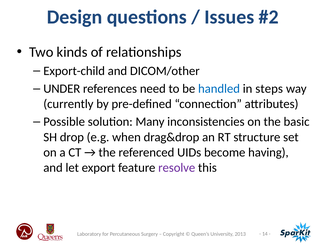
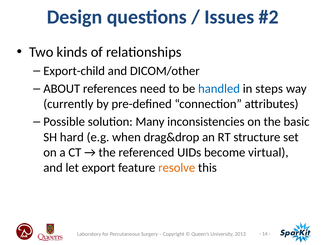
UNDER: UNDER -> ABOUT
drop: drop -> hard
having: having -> virtual
resolve colour: purple -> orange
